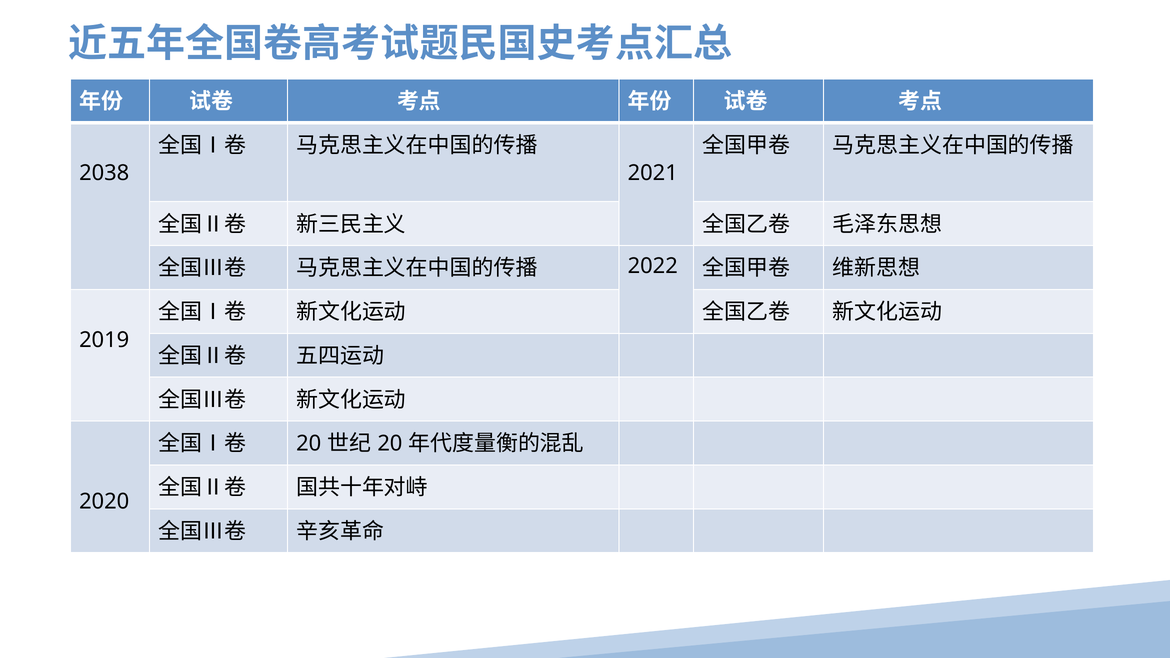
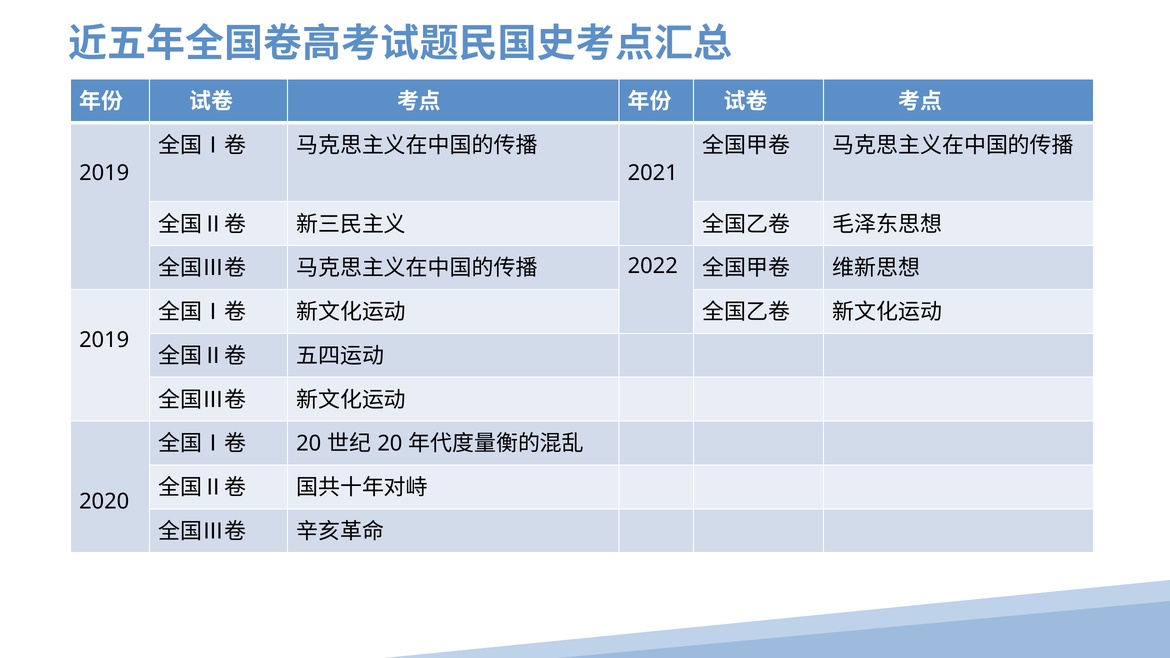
2038 at (104, 173): 2038 -> 2019
